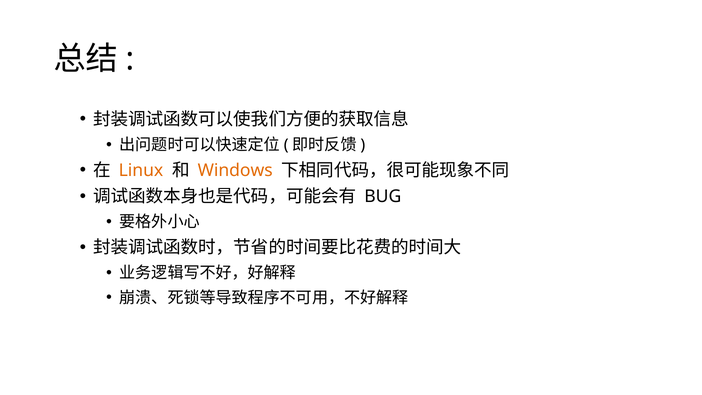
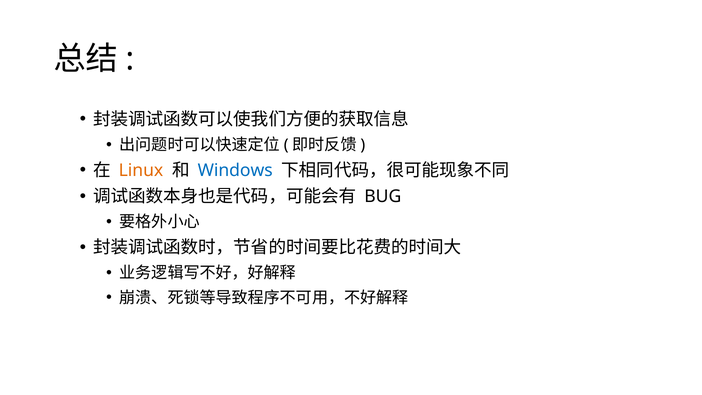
Windows colour: orange -> blue
